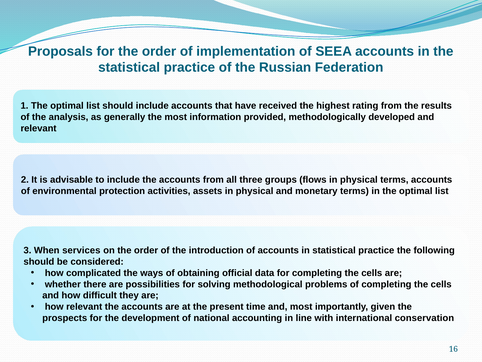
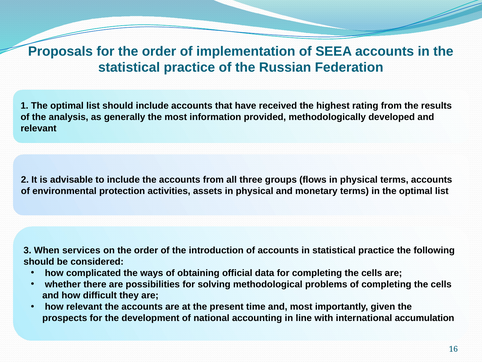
conservation: conservation -> accumulation
